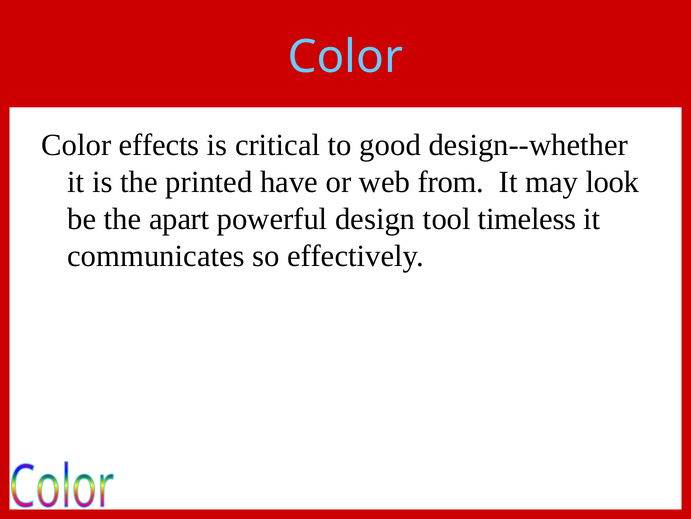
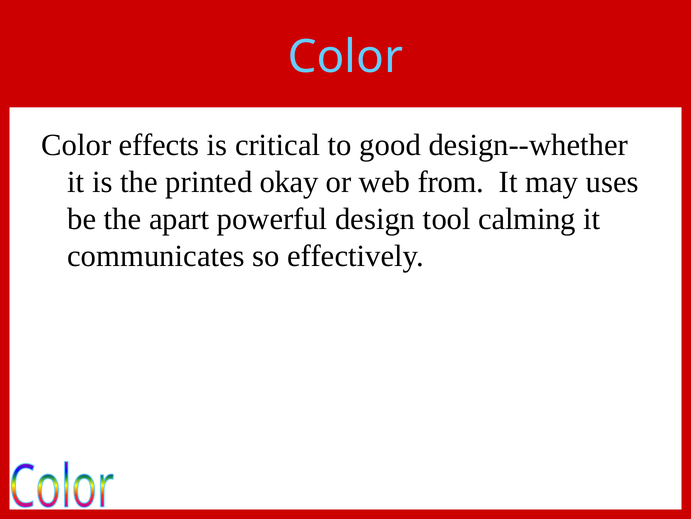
have: have -> okay
look: look -> uses
timeless: timeless -> calming
